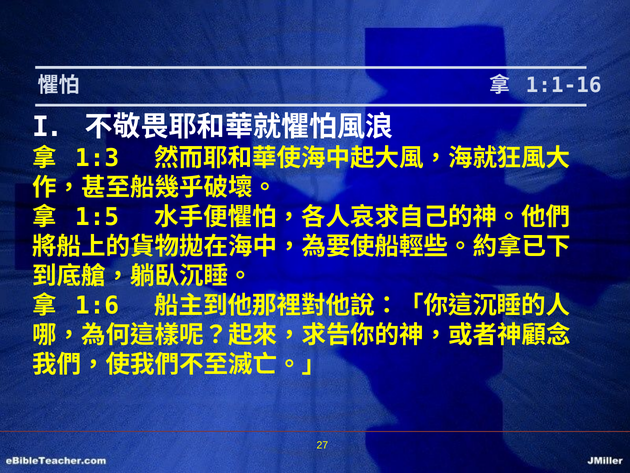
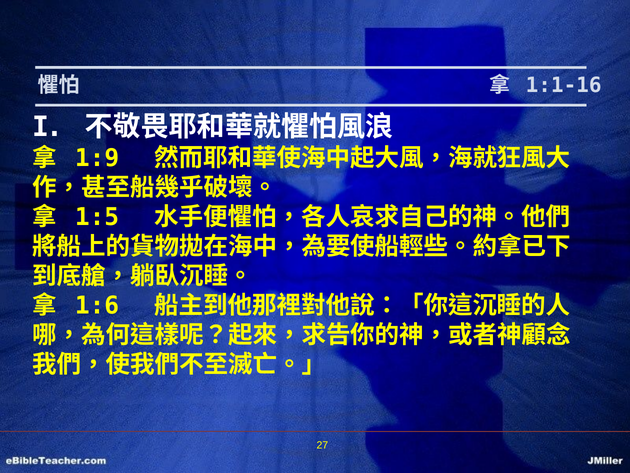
1:3: 1:3 -> 1:9
